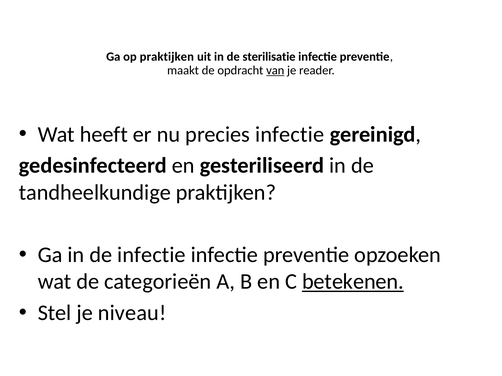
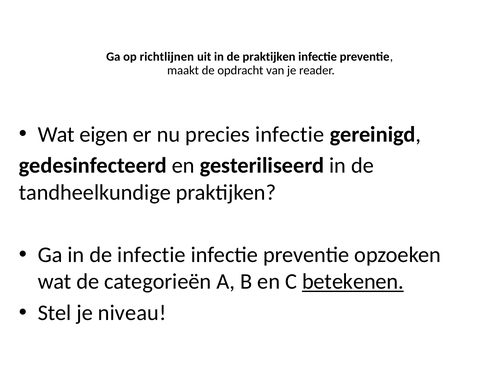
op praktijken: praktijken -> richtlijnen
de sterilisatie: sterilisatie -> praktijken
van underline: present -> none
heeft: heeft -> eigen
